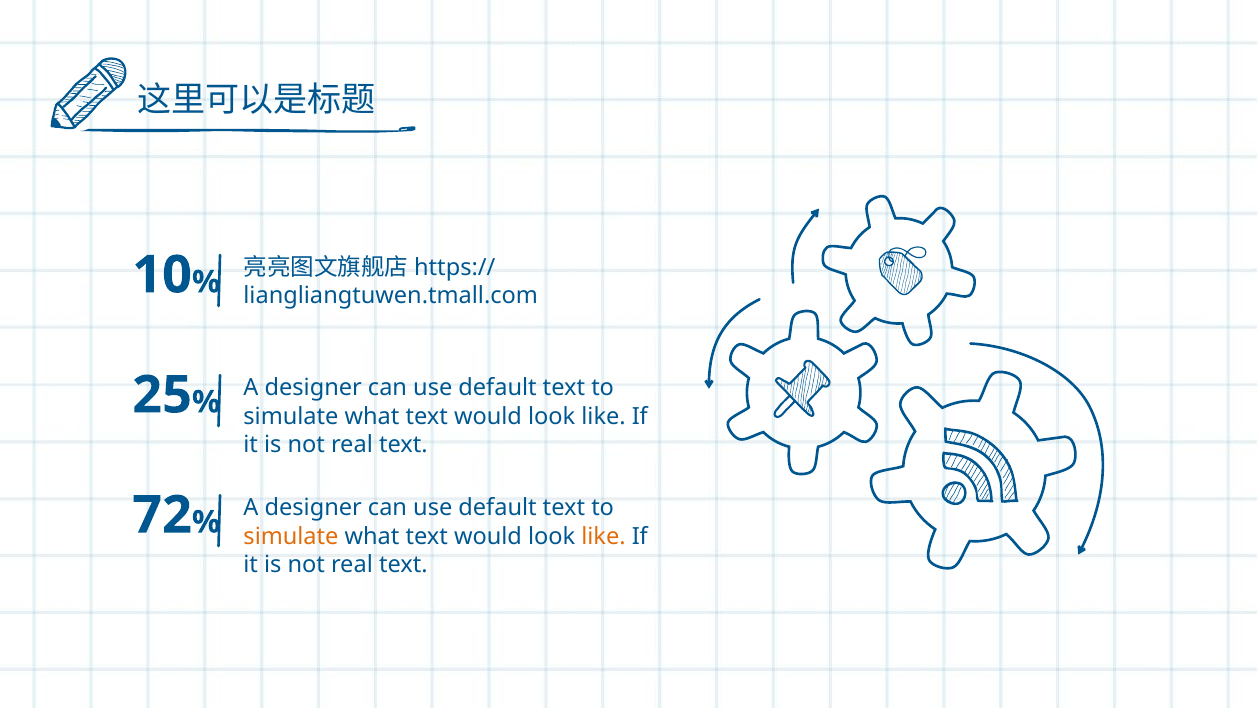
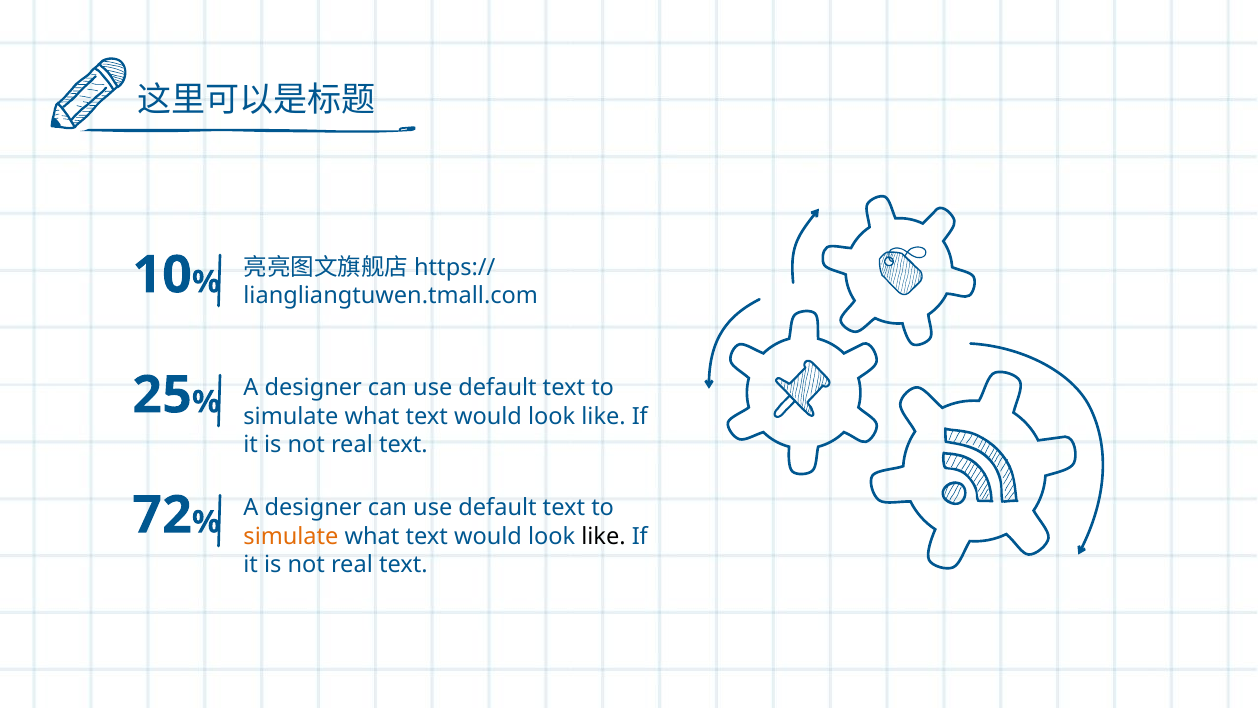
like at (603, 536) colour: orange -> black
